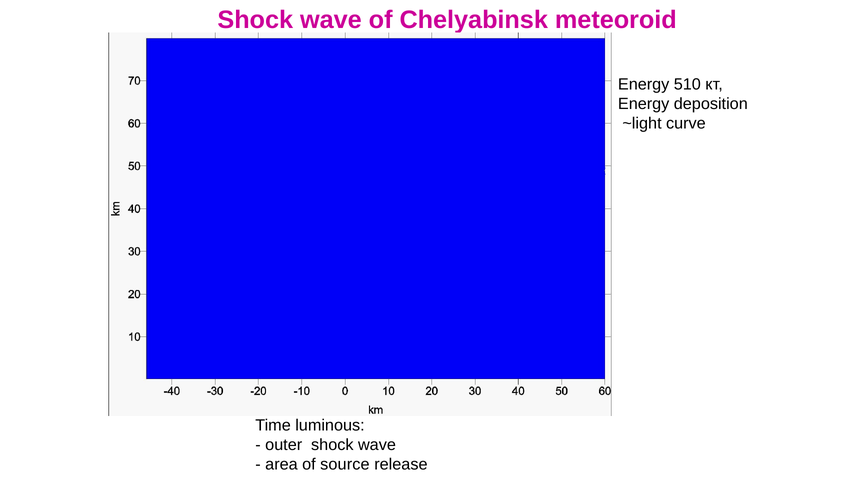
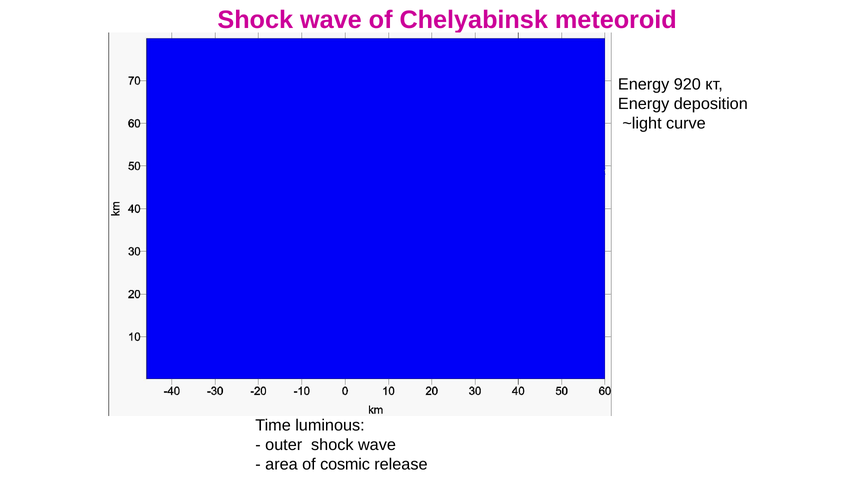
510: 510 -> 920
source: source -> cosmic
